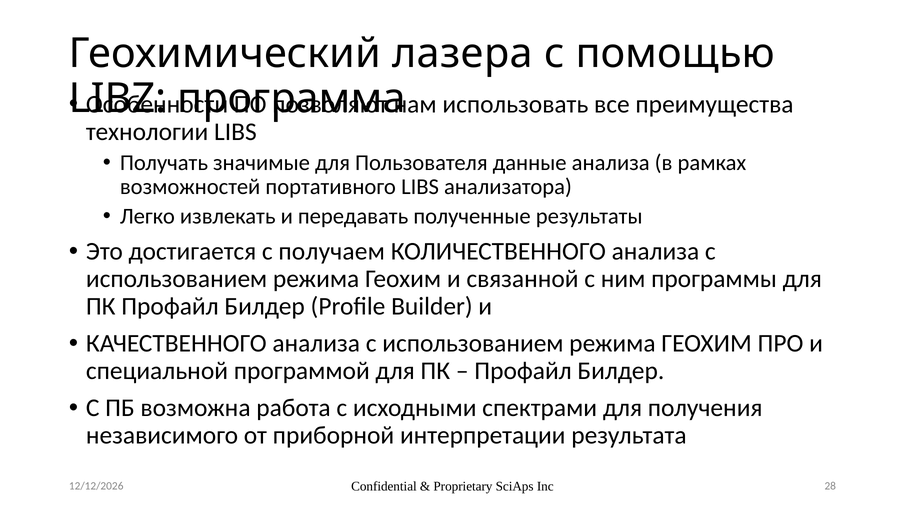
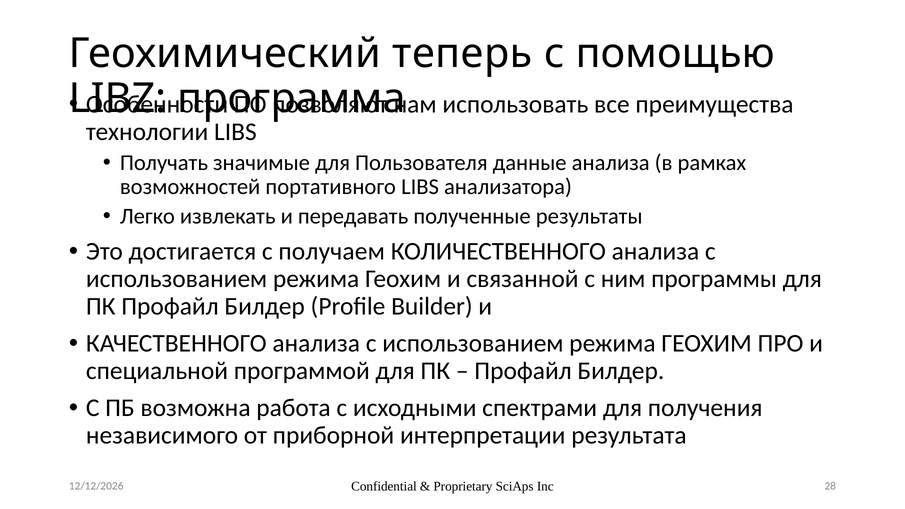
лазера: лазера -> теперь
